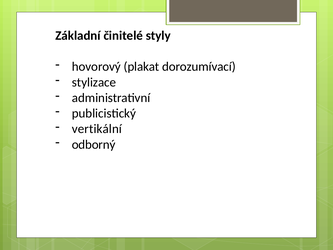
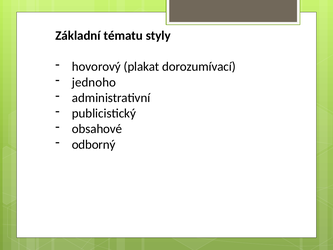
činitelé: činitelé -> tématu
stylizace: stylizace -> jednoho
vertikální: vertikální -> obsahové
